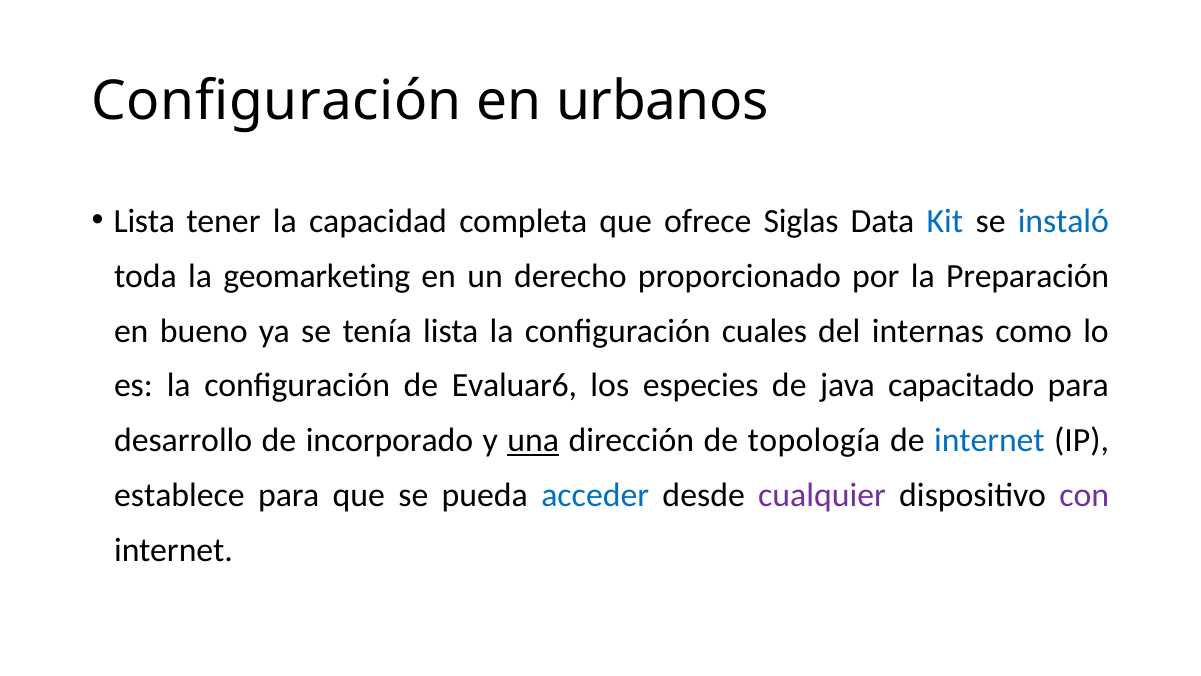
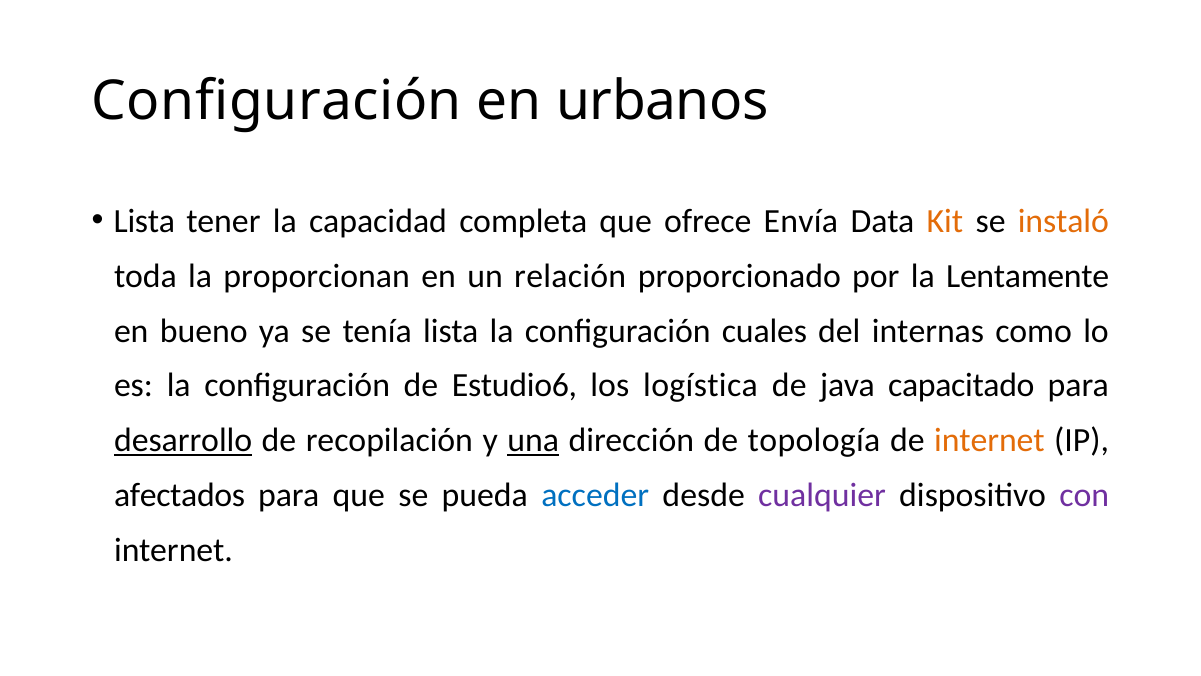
Siglas: Siglas -> Envía
Kit colour: blue -> orange
instaló colour: blue -> orange
geomarketing: geomarketing -> proporcionan
derecho: derecho -> relación
Preparación: Preparación -> Lentamente
Evaluar6: Evaluar6 -> Estudio6
especies: especies -> logística
desarrollo underline: none -> present
incorporado: incorporado -> recopilación
internet at (989, 440) colour: blue -> orange
establece: establece -> afectados
